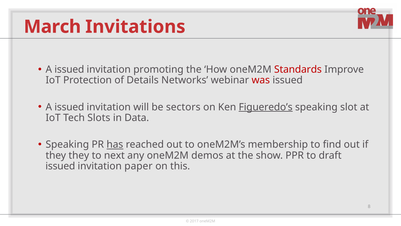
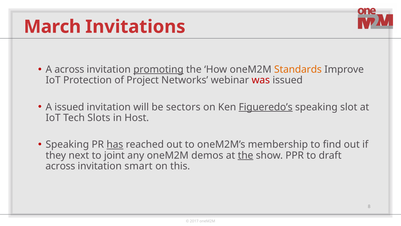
issued at (69, 69): issued -> across
promoting underline: none -> present
Standards colour: red -> orange
Details: Details -> Project
Data: Data -> Host
they they: they -> next
next: next -> joint
the at (246, 155) underline: none -> present
issued at (60, 166): issued -> across
paper: paper -> smart
